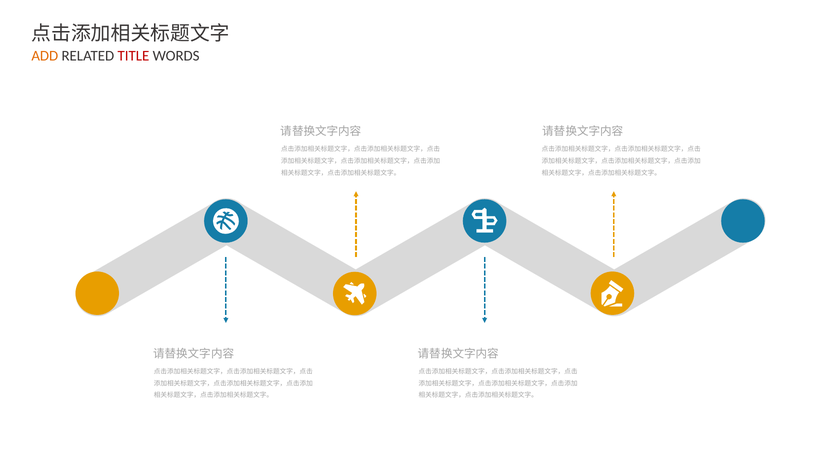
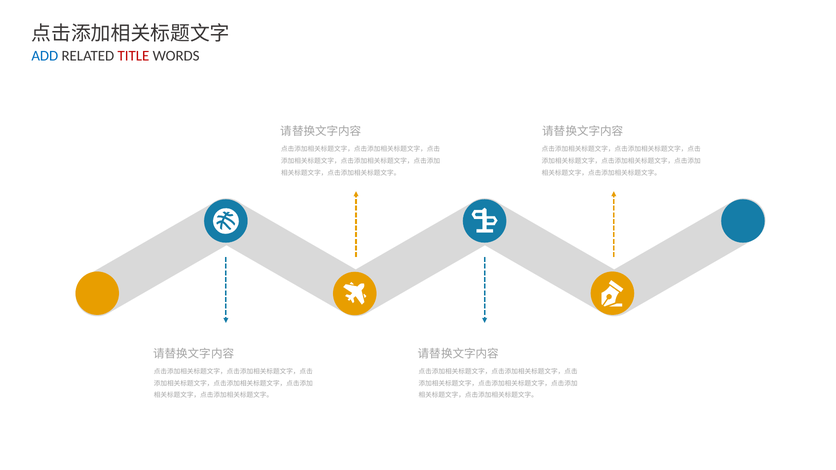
ADD colour: orange -> blue
